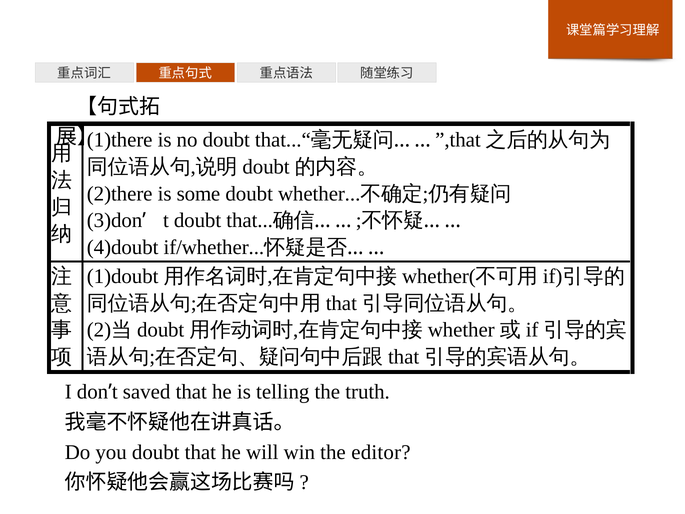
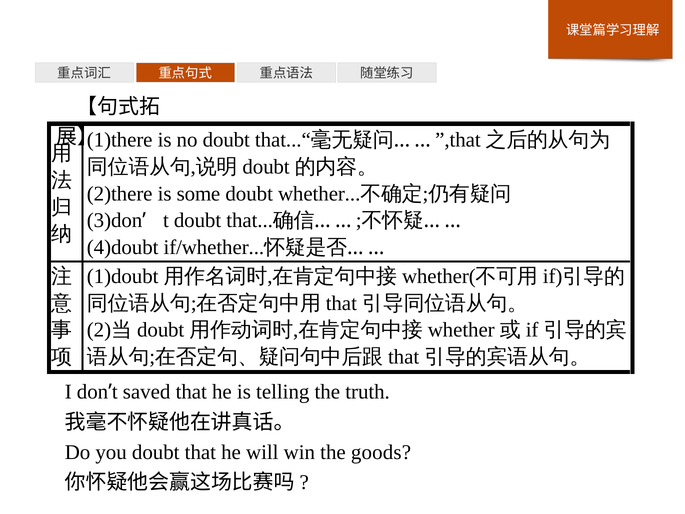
editor: editor -> goods
